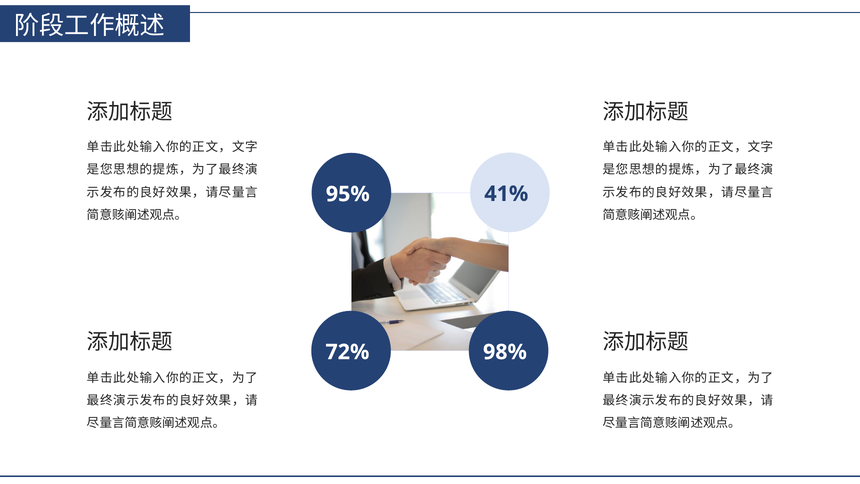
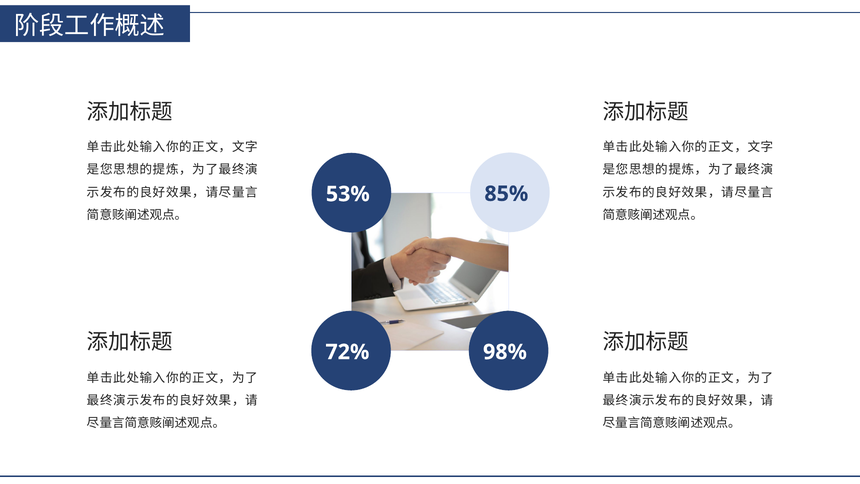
41%: 41% -> 85%
95%: 95% -> 53%
